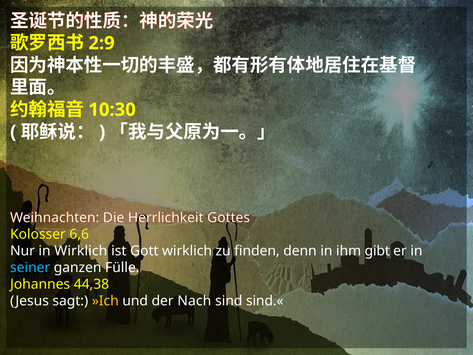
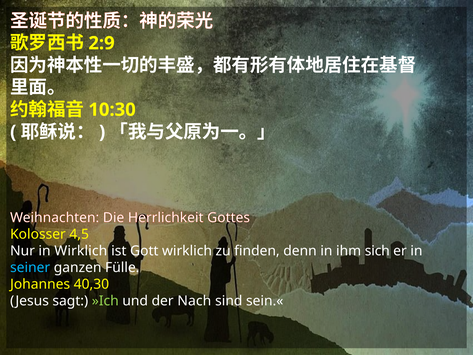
6,6: 6,6 -> 4,5
gibt: gibt -> sich
44,38: 44,38 -> 40,30
»Ich colour: yellow -> light green
sind.«: sind.« -> sein.«
